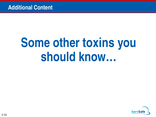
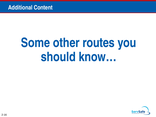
toxins: toxins -> routes
